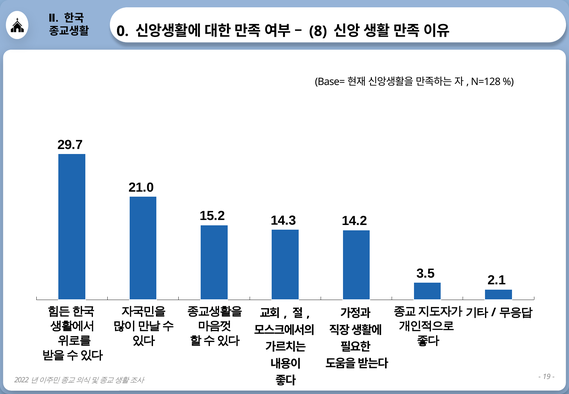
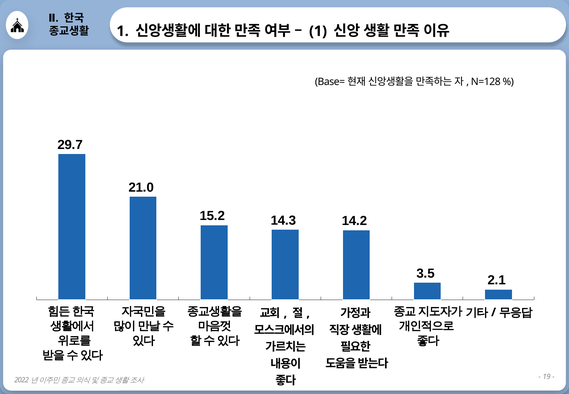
0 at (123, 31): 0 -> 1
8 at (318, 31): 8 -> 1
